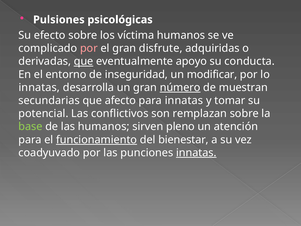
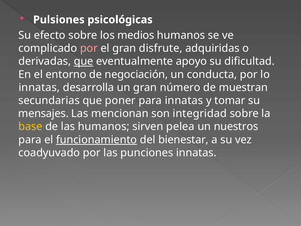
víctima: víctima -> medios
conducta: conducta -> dificultad
inseguridad: inseguridad -> negociación
modificar: modificar -> conducta
número underline: present -> none
afecto: afecto -> poner
potencial: potencial -> mensajes
conflictivos: conflictivos -> mencionan
remplazan: remplazan -> integridad
base colour: light green -> yellow
pleno: pleno -> pelea
atención: atención -> nuestros
innatas at (196, 153) underline: present -> none
